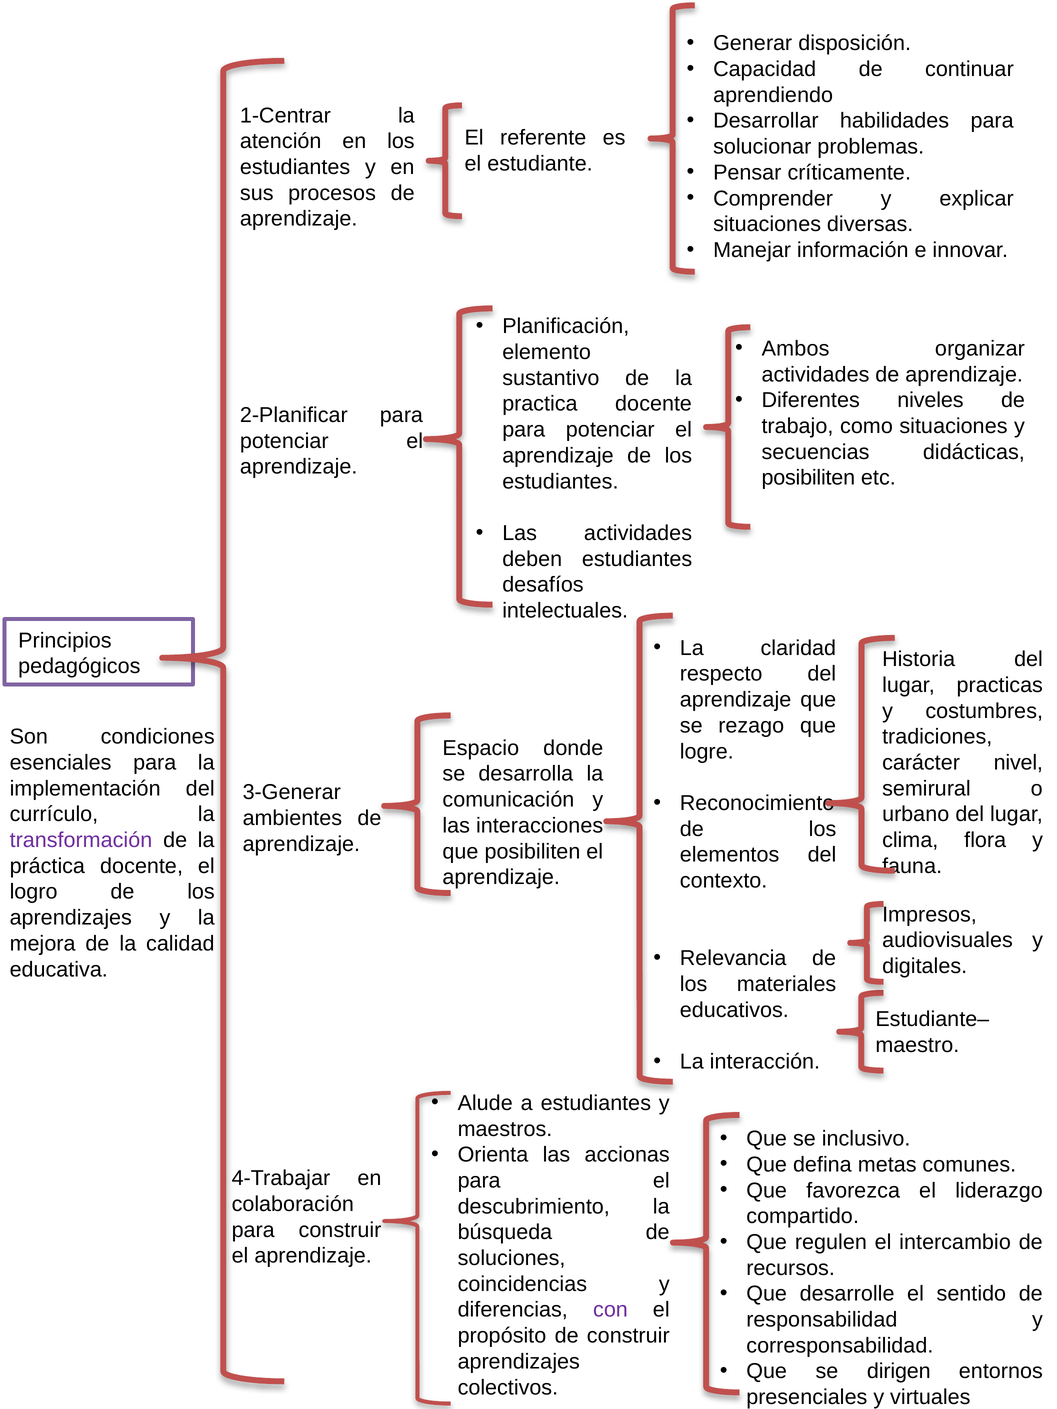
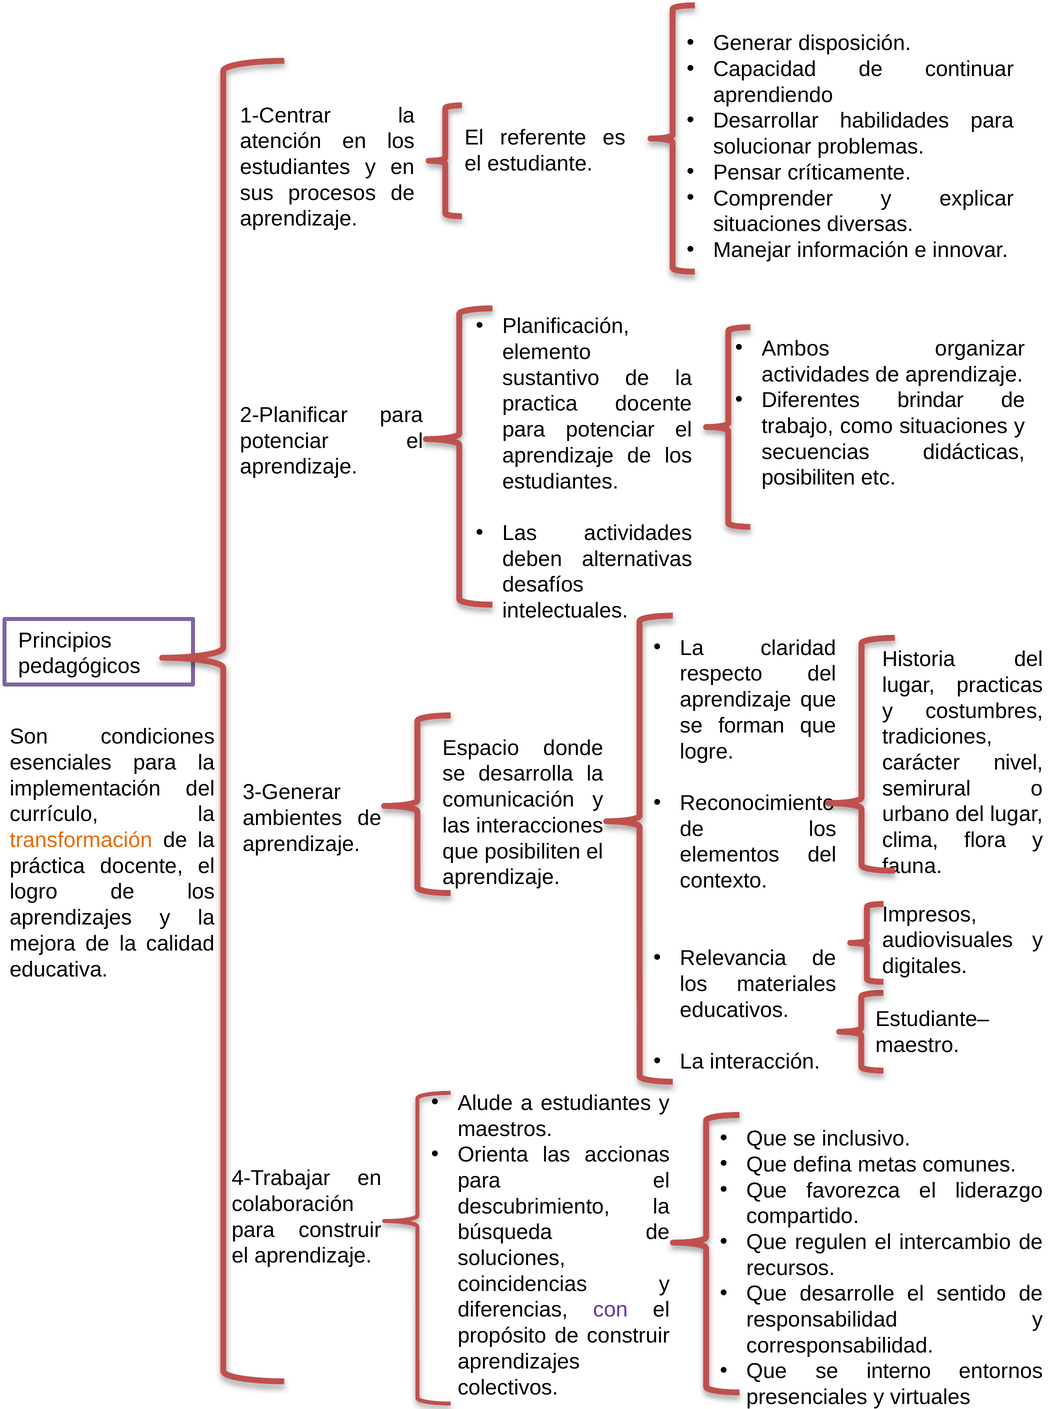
niveles: niveles -> brindar
deben estudiantes: estudiantes -> alternativas
rezago: rezago -> forman
transformación colour: purple -> orange
dirigen: dirigen -> interno
